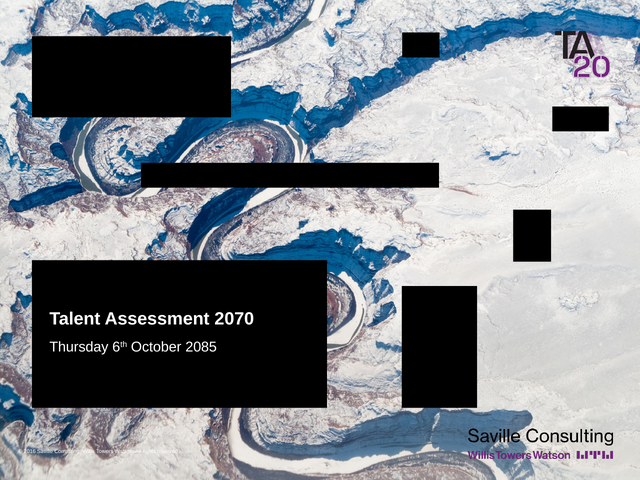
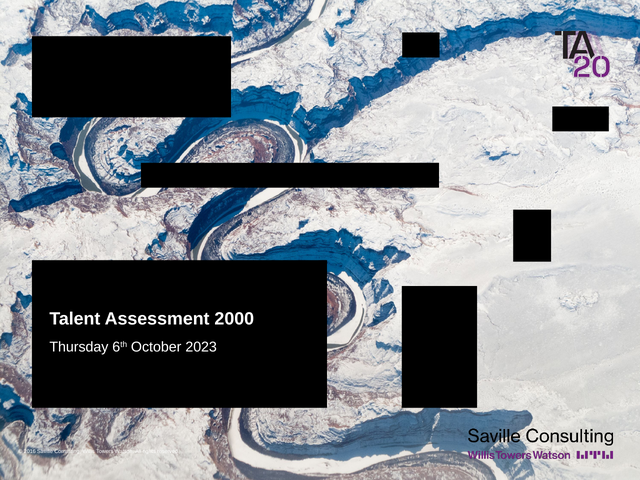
2070: 2070 -> 2000
2085: 2085 -> 2023
